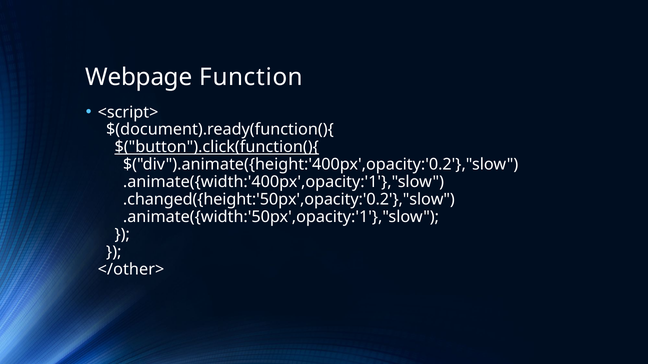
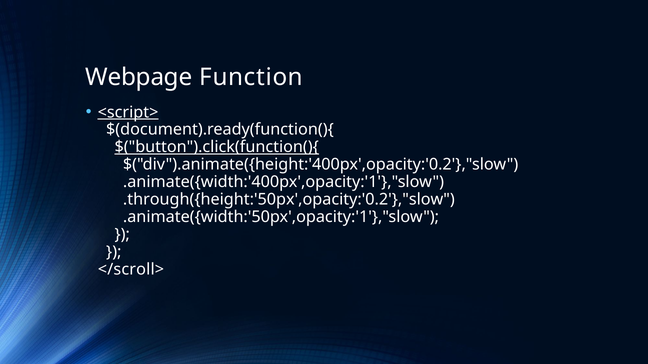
<script> underline: none -> present
.changed({height:'50px',opacity:'0.2'},"slow: .changed({height:'50px',opacity:'0.2'},"slow -> .through({height:'50px',opacity:'0.2'},"slow
</other>: </other> -> </scroll>
